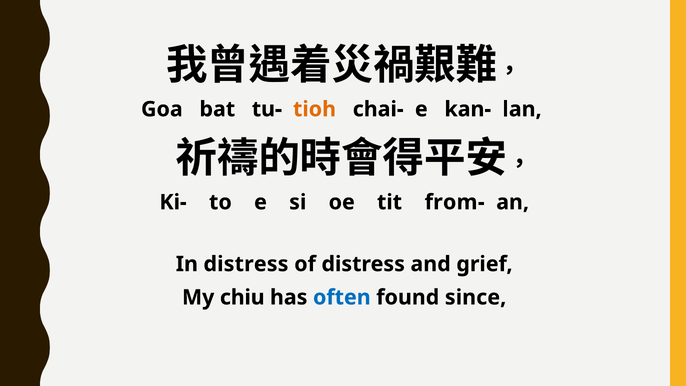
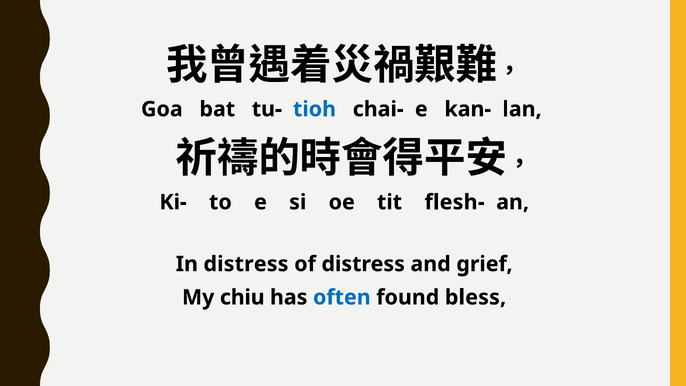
tioh colour: orange -> blue
from-: from- -> flesh-
since: since -> bless
